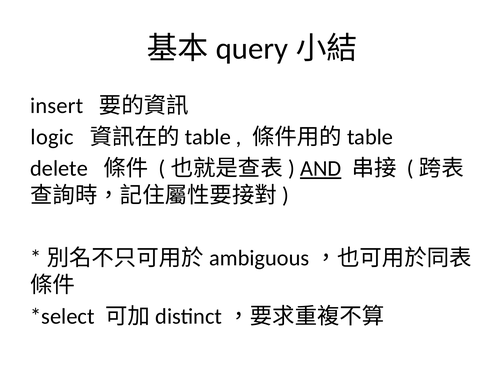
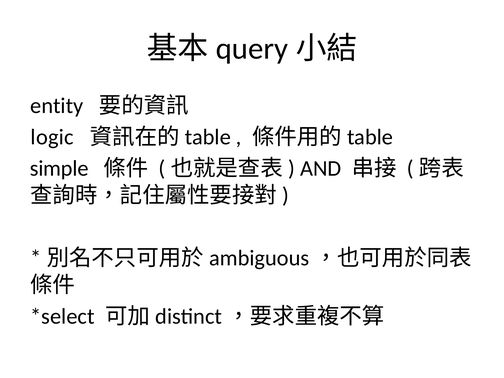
insert: insert -> entity
delete: delete -> simple
AND underline: present -> none
